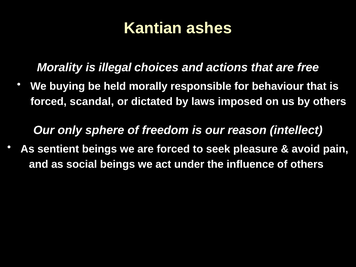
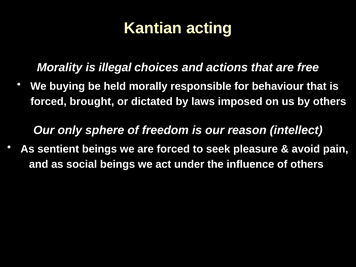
ashes: ashes -> acting
scandal: scandal -> brought
